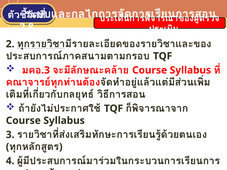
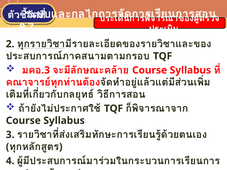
2.8: 2.8 -> 9.7
